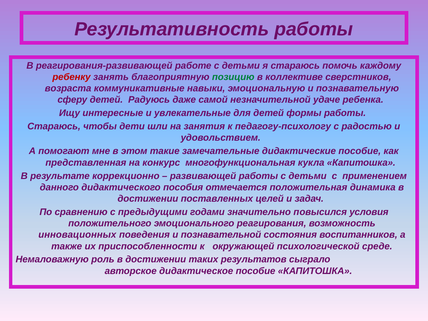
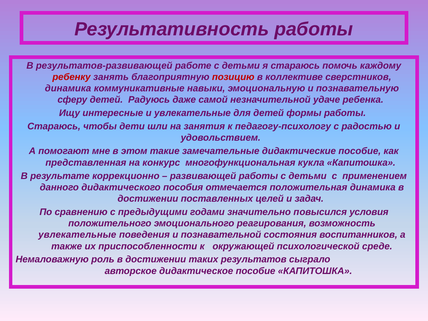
реагирования-развивающей: реагирования-развивающей -> результатов-развивающей
позицию colour: green -> red
возраста at (68, 88): возраста -> динамика
инновационных at (77, 235): инновационных -> увлекательные
